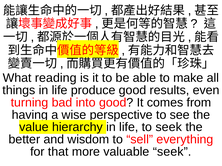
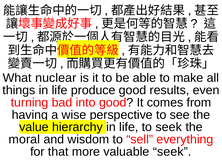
reading: reading -> nuclear
better: better -> moral
